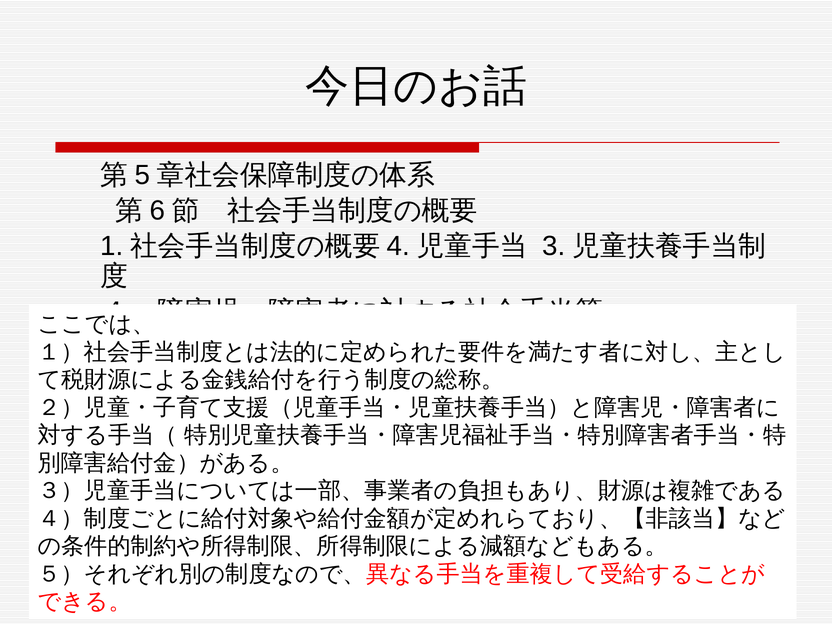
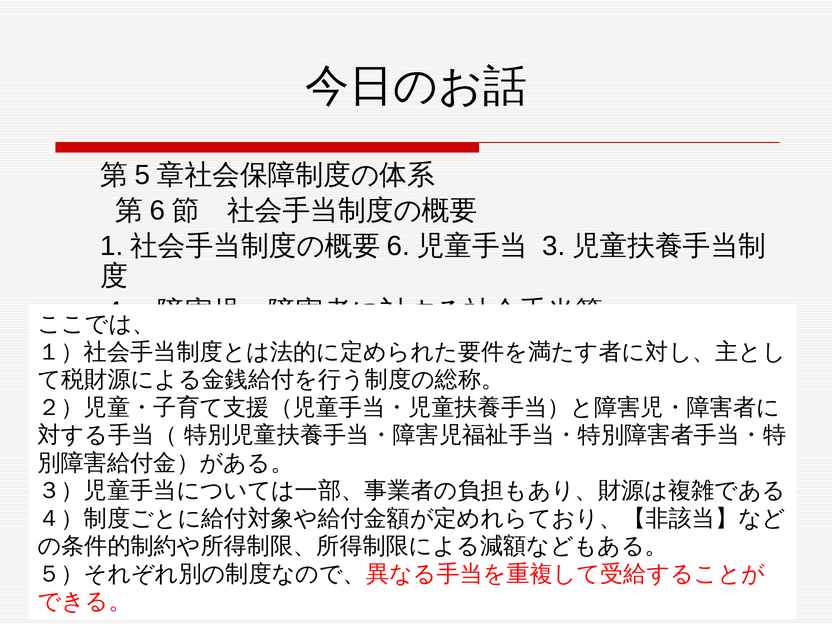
4 at (398, 246): 4 -> 6
